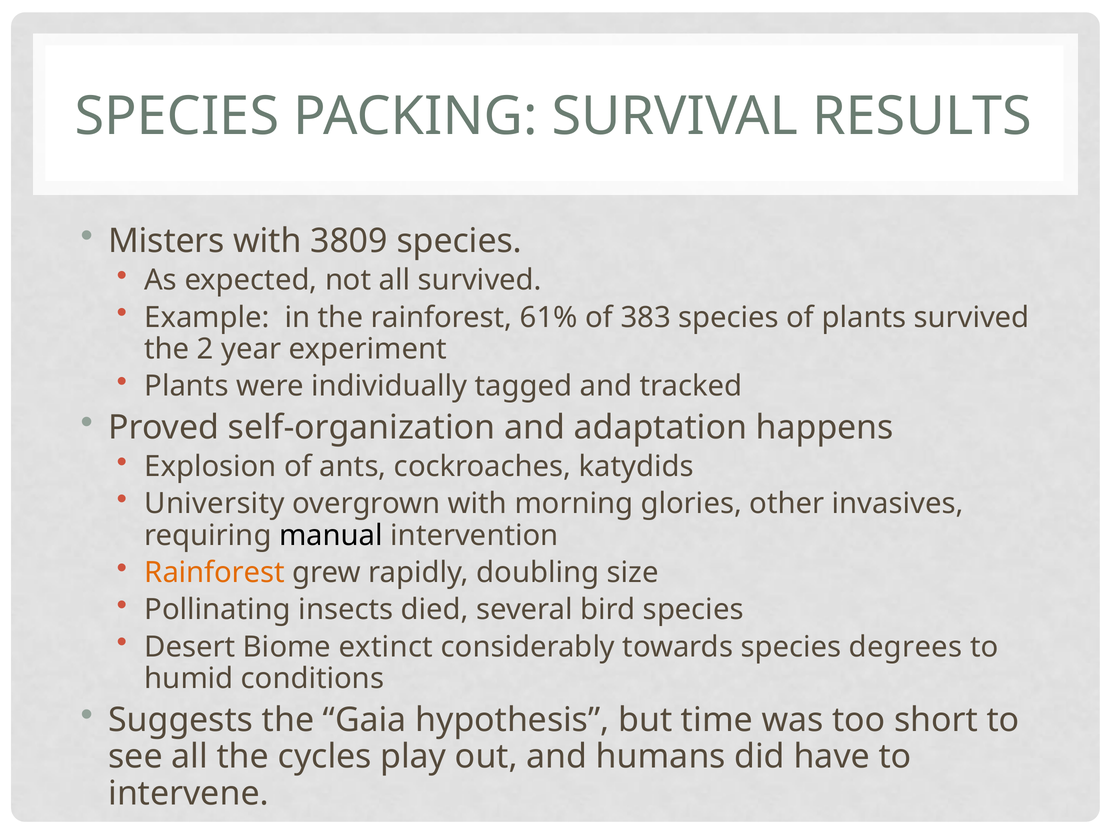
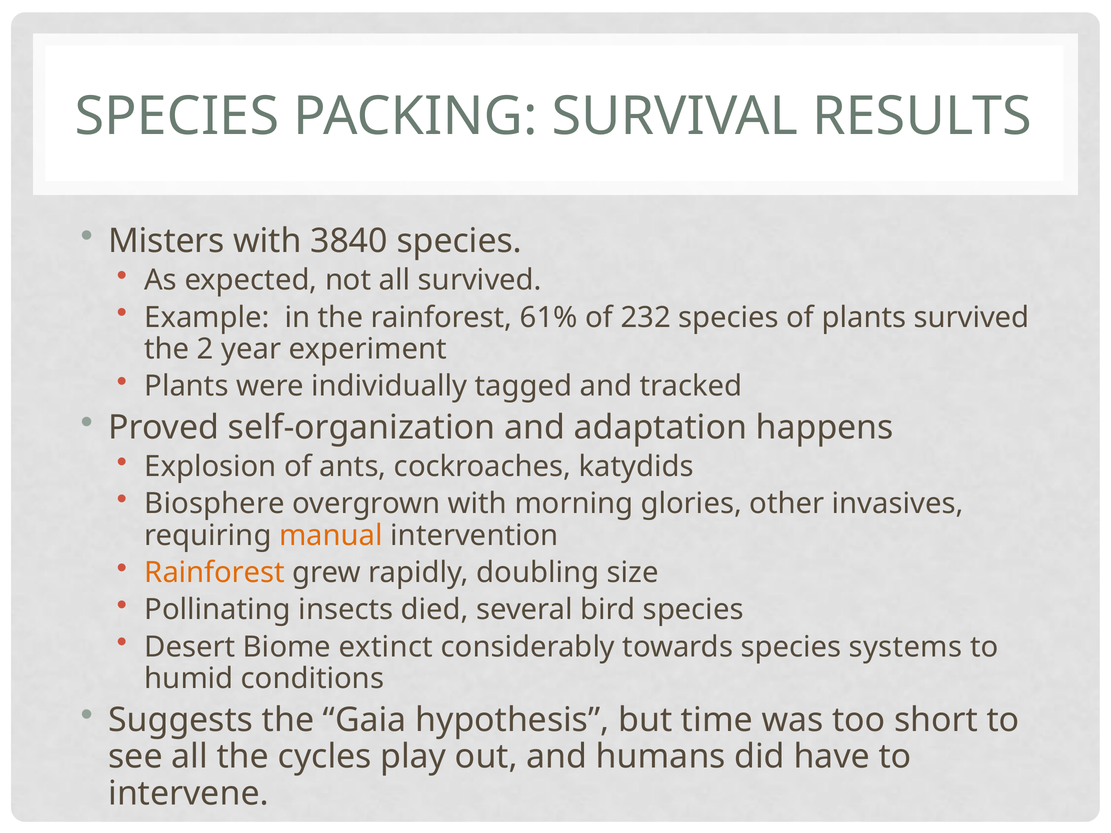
3809: 3809 -> 3840
383: 383 -> 232
University: University -> Biosphere
manual colour: black -> orange
degrees: degrees -> systems
